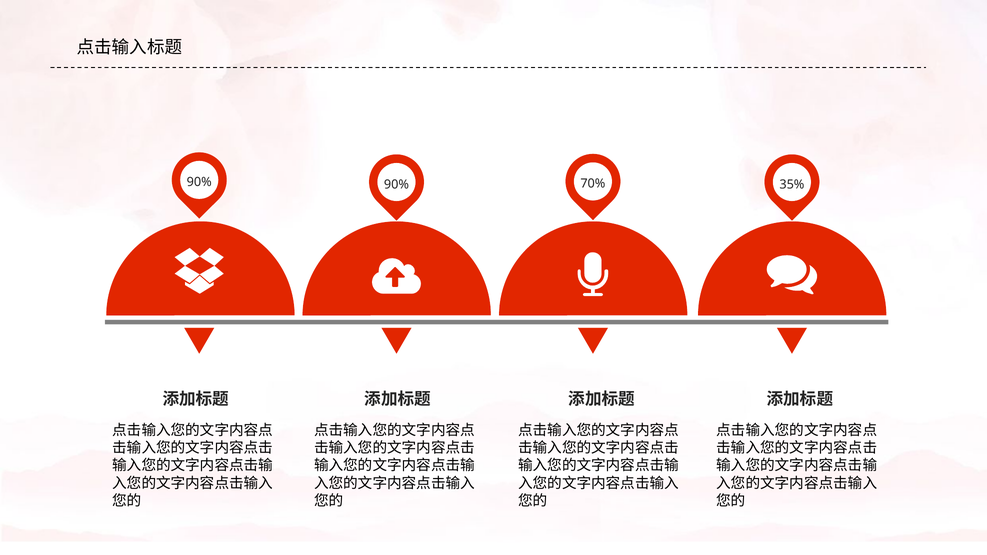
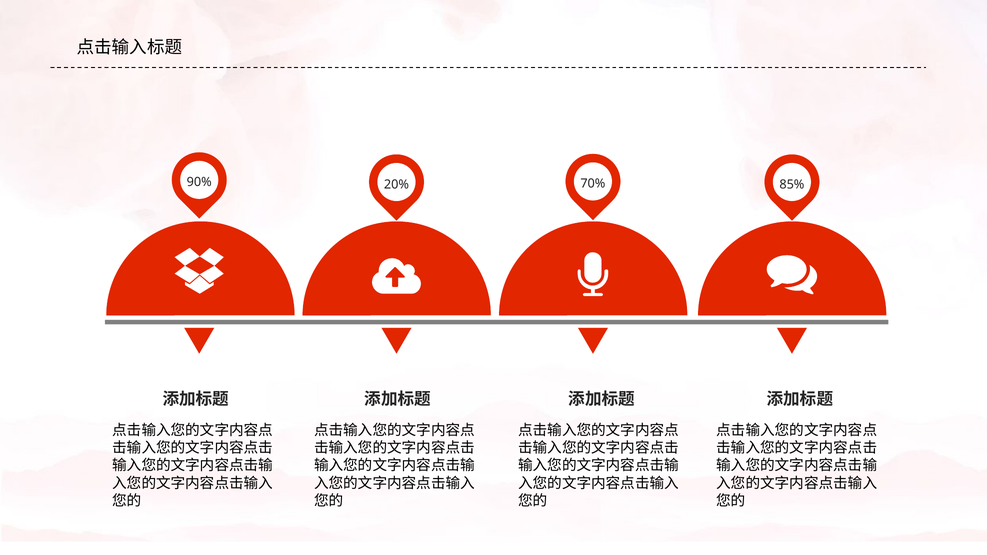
90% 90%: 90% -> 20%
35%: 35% -> 85%
